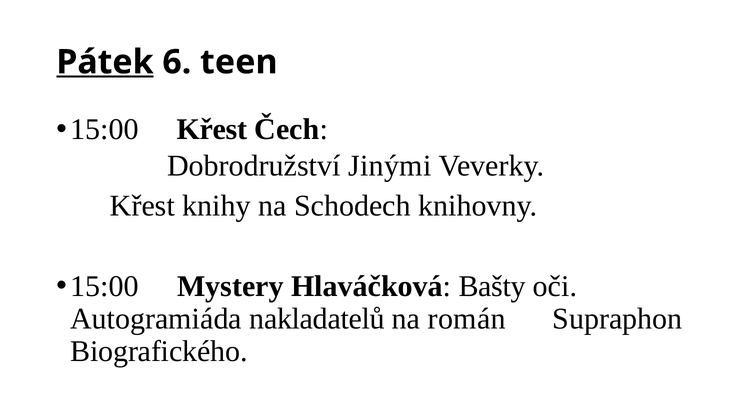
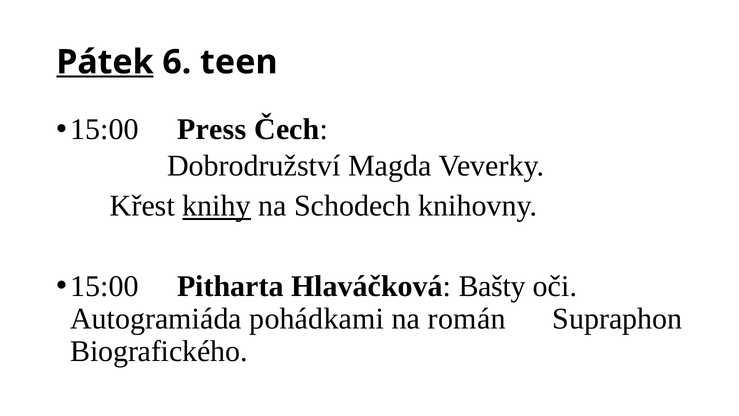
Křest at (212, 129): Křest -> Press
Jinými: Jinými -> Magda
knihy underline: none -> present
Mystery: Mystery -> Pitharta
nakladatelů: nakladatelů -> pohádkami
